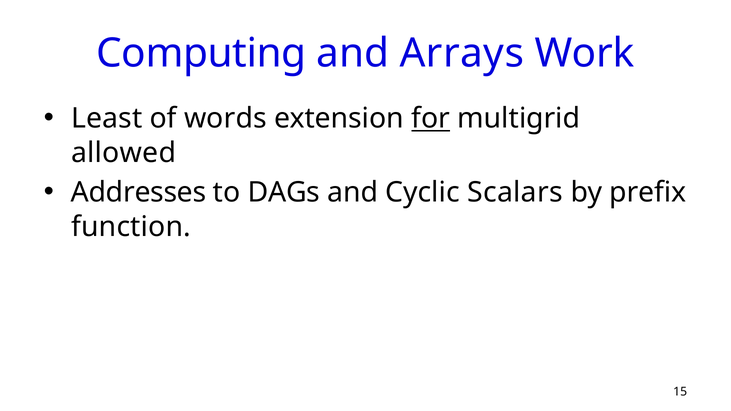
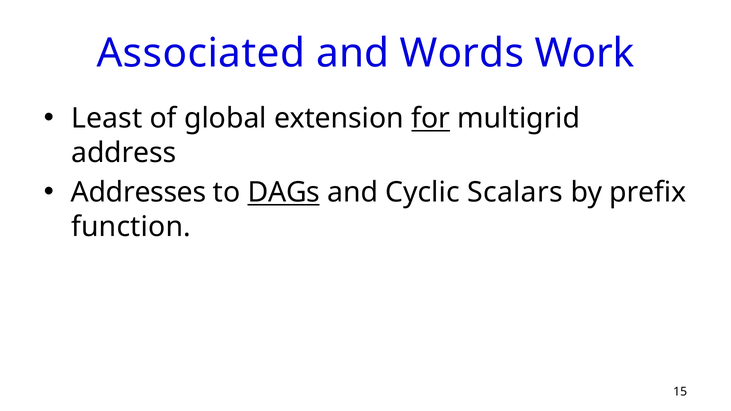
Computing: Computing -> Associated
Arrays: Arrays -> Words
words: words -> global
allowed: allowed -> address
DAGs underline: none -> present
